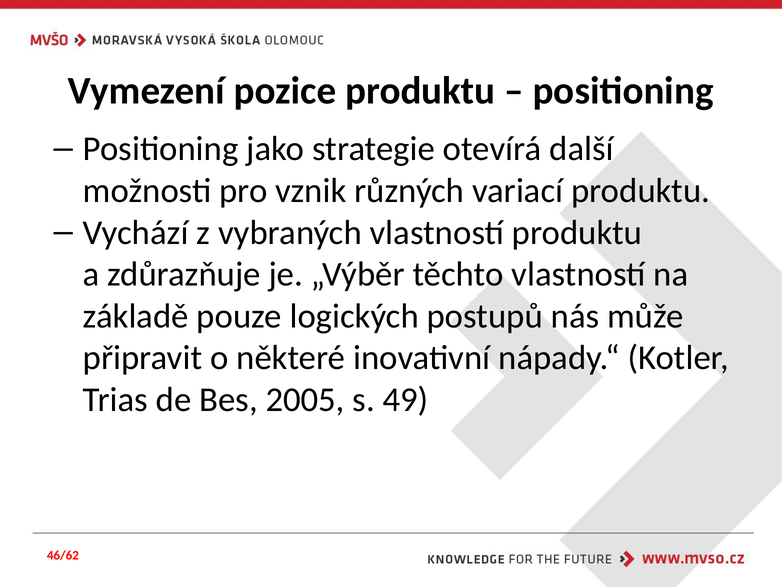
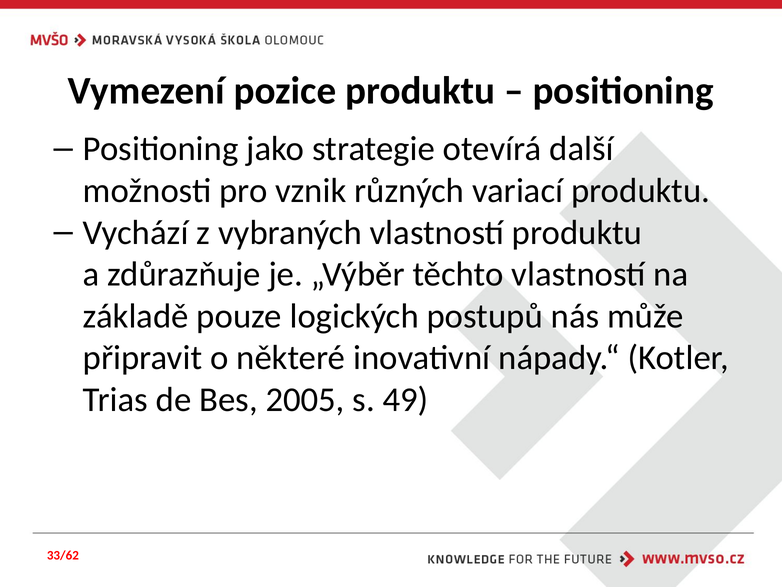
46/62: 46/62 -> 33/62
